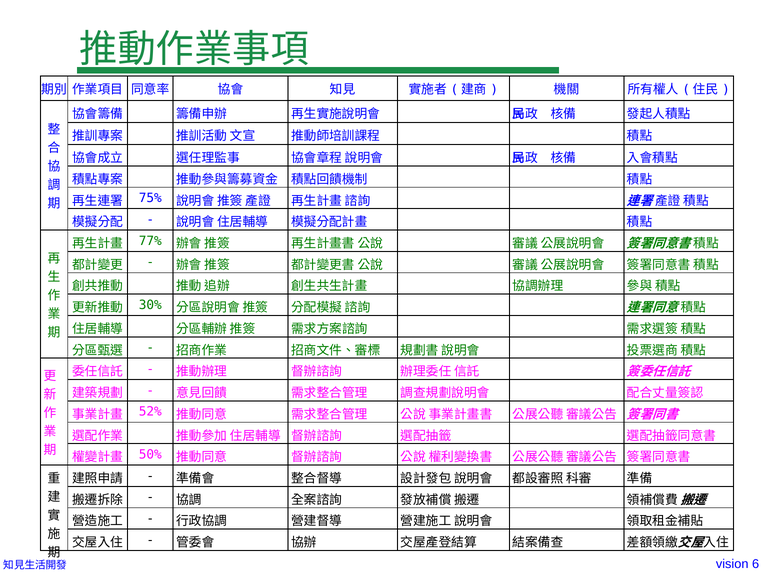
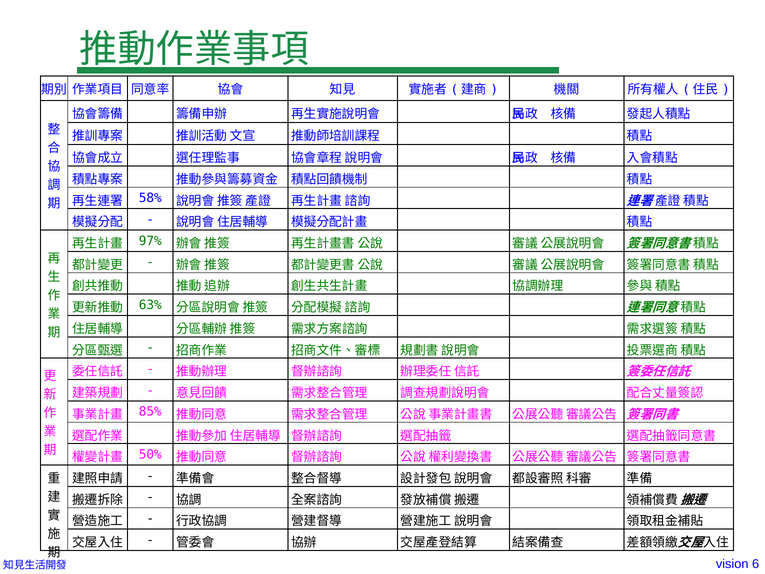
75%: 75% -> 58%
77%: 77% -> 97%
30%: 30% -> 63%
52%: 52% -> 85%
